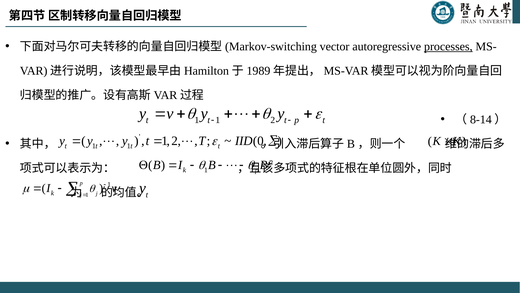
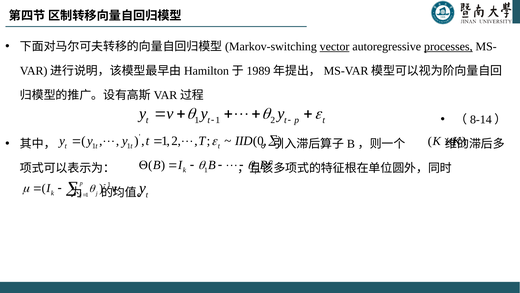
vector underline: none -> present
